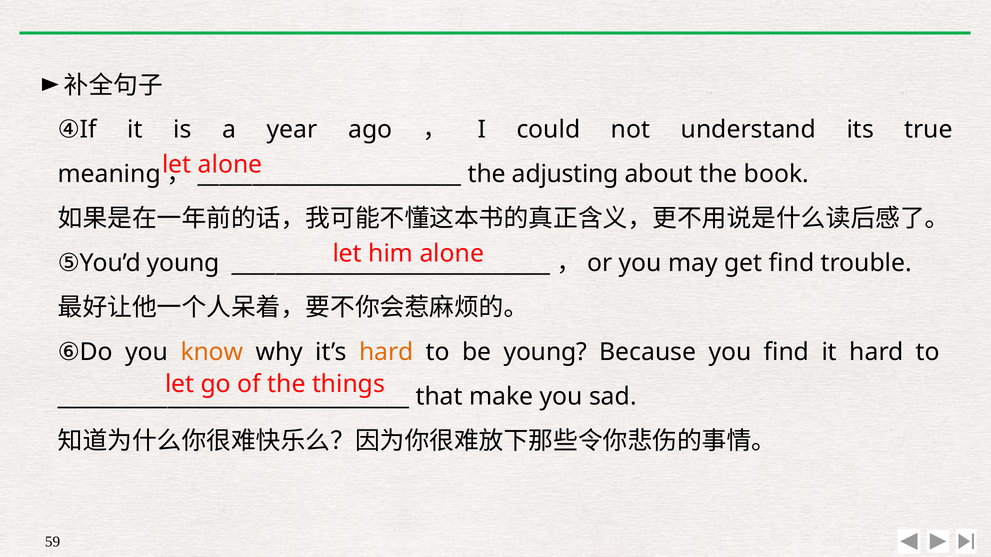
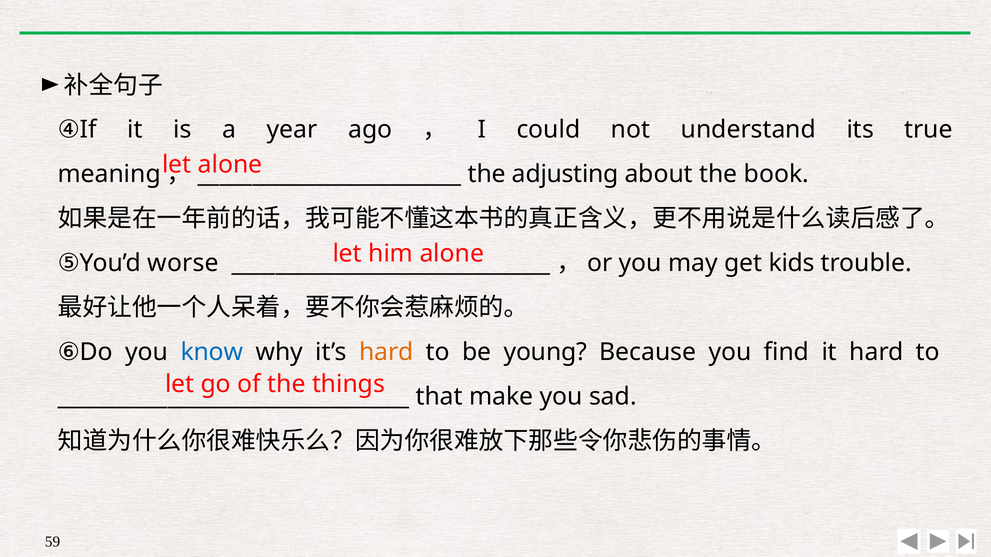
young at (183, 263): young -> worse
get find: find -> kids
know colour: orange -> blue
